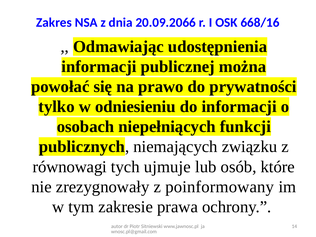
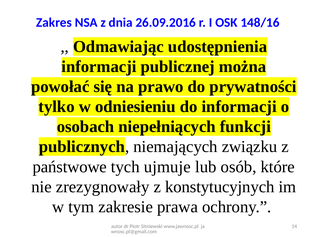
20.09.2066: 20.09.2066 -> 26.09.2016
668/16: 668/16 -> 148/16
równowagi: równowagi -> państwowe
poinformowany: poinformowany -> konstytucyjnych
